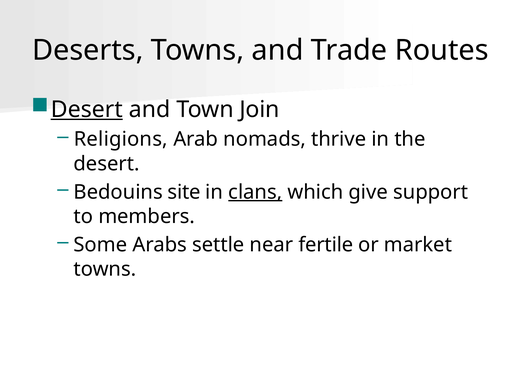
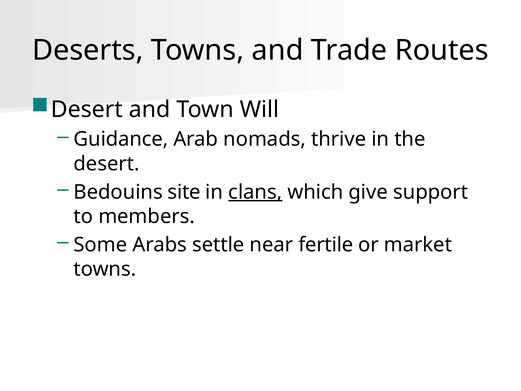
Desert at (87, 109) underline: present -> none
Join: Join -> Will
Religions: Religions -> Guidance
